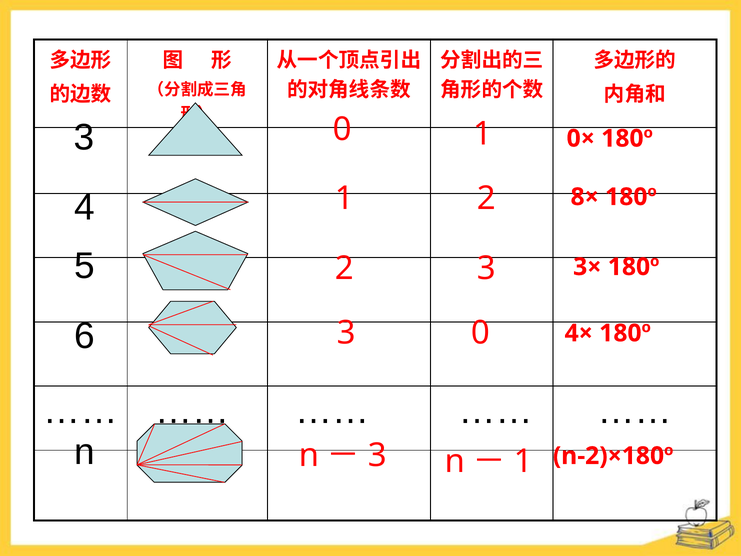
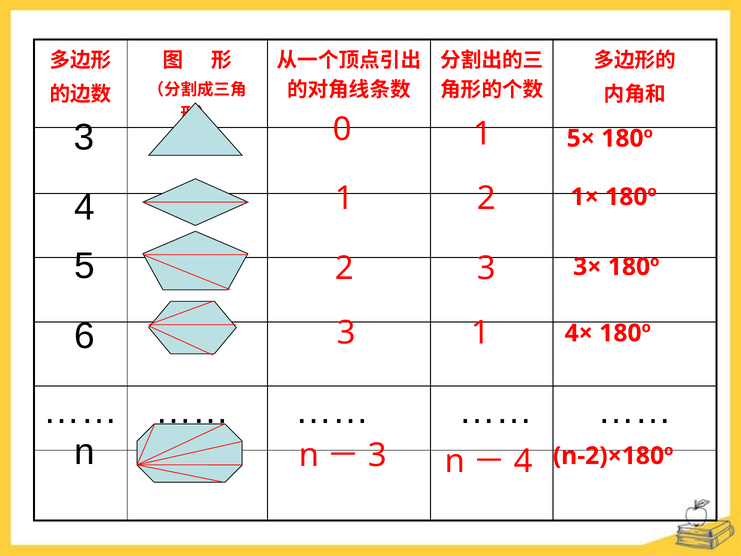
0×: 0× -> 5×
8×: 8× -> 1×
3 0: 0 -> 1
1 at (523, 461): 1 -> 4
